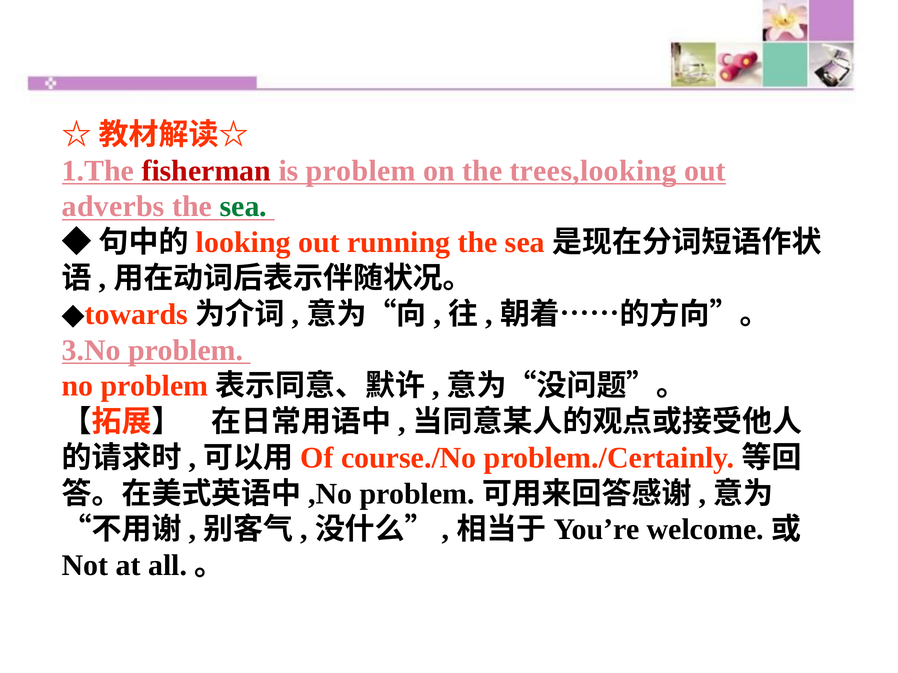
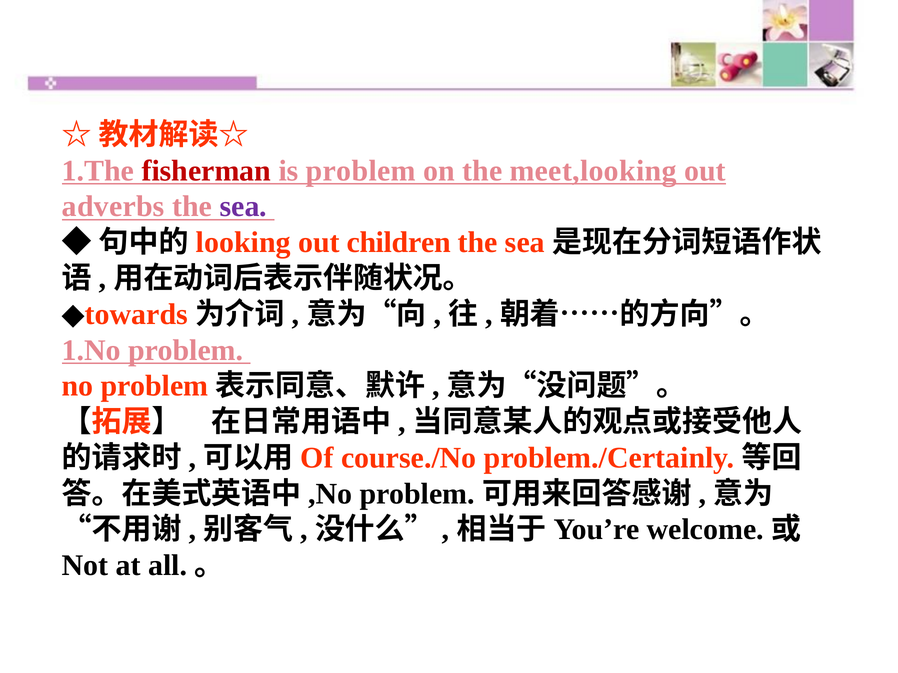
trees,looking: trees,looking -> meet,looking
sea colour: green -> purple
running: running -> children
3.No: 3.No -> 1.No
